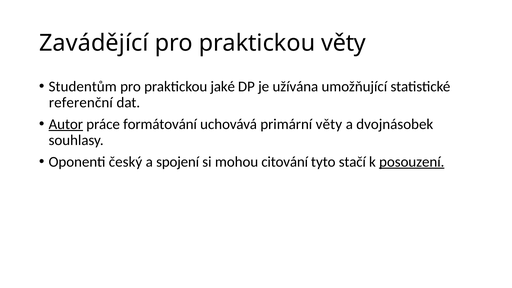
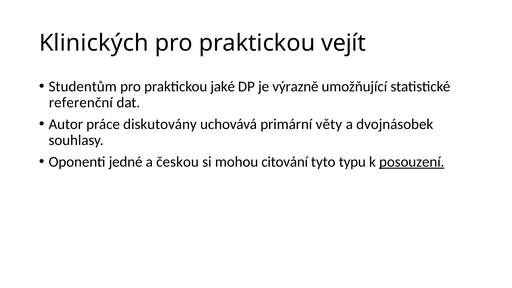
Zavádějící: Zavádějící -> Klinických
praktickou věty: věty -> vejít
užívána: užívána -> výrazně
Autor underline: present -> none
formátování: formátování -> diskutovány
český: český -> jedné
spojení: spojení -> českou
stačí: stačí -> typu
